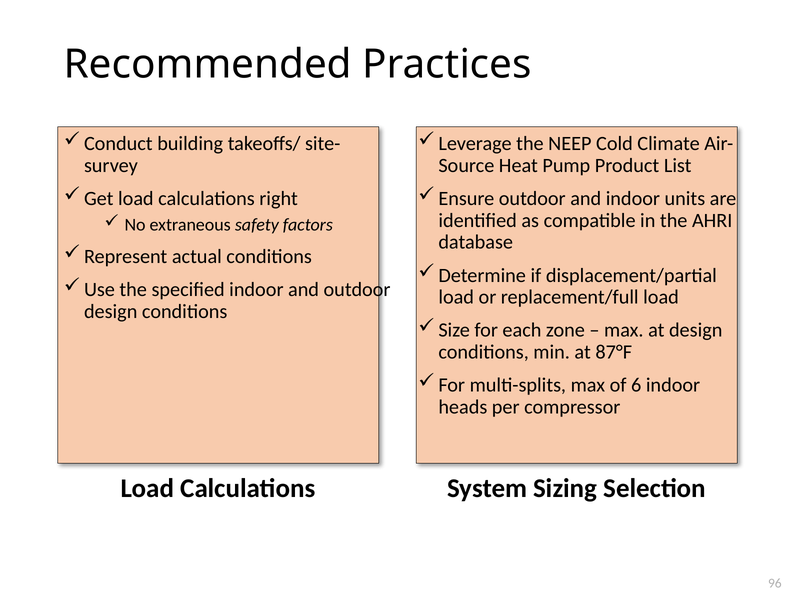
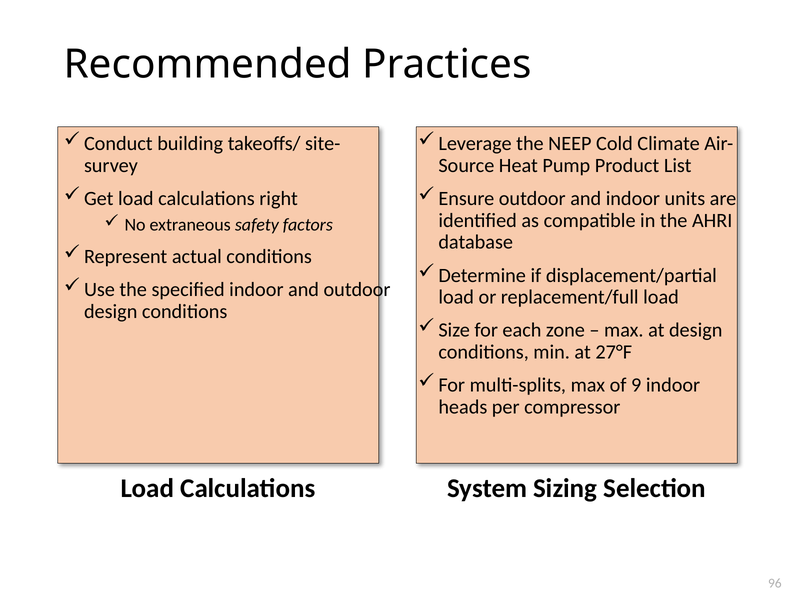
87°F: 87°F -> 27°F
6: 6 -> 9
